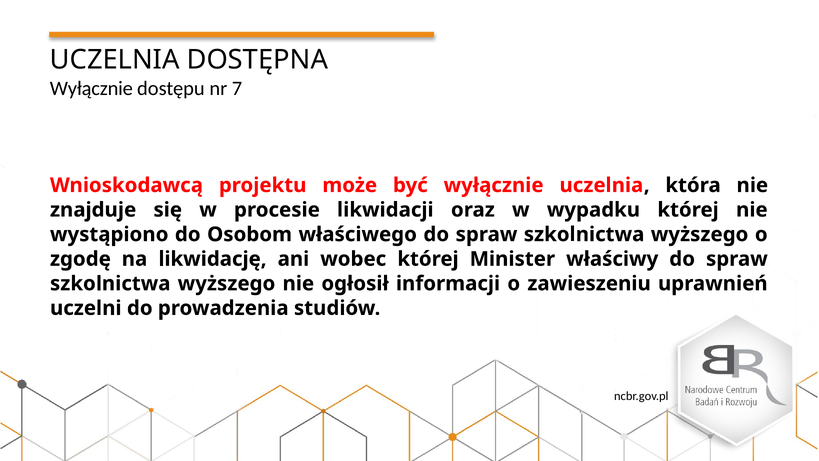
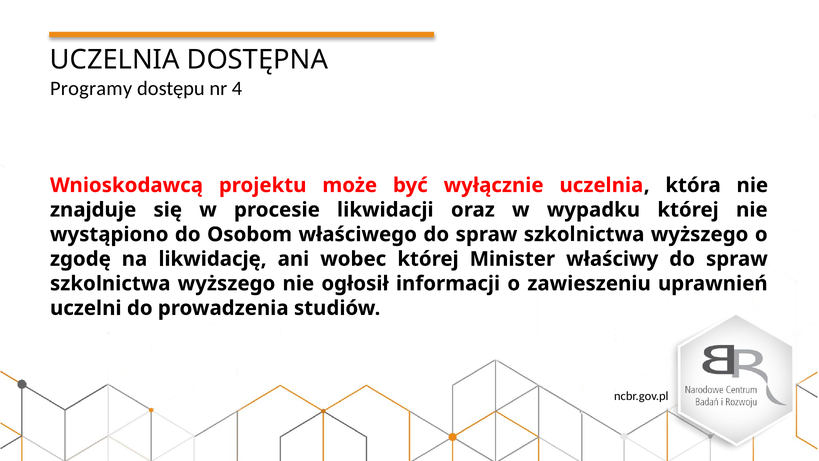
Wyłącznie at (91, 88): Wyłącznie -> Programy
7: 7 -> 4
